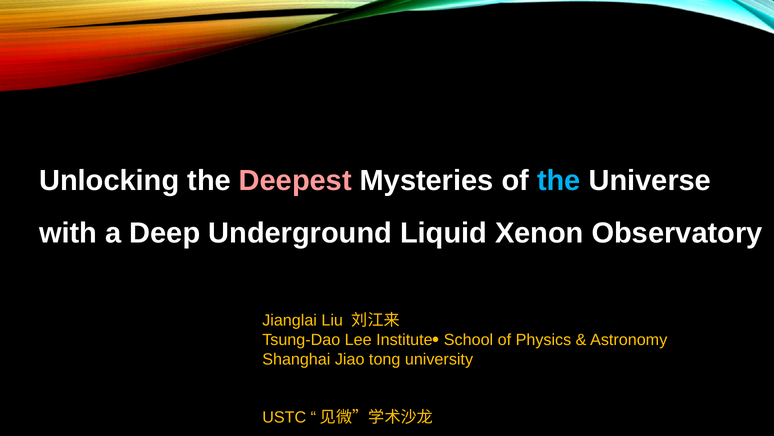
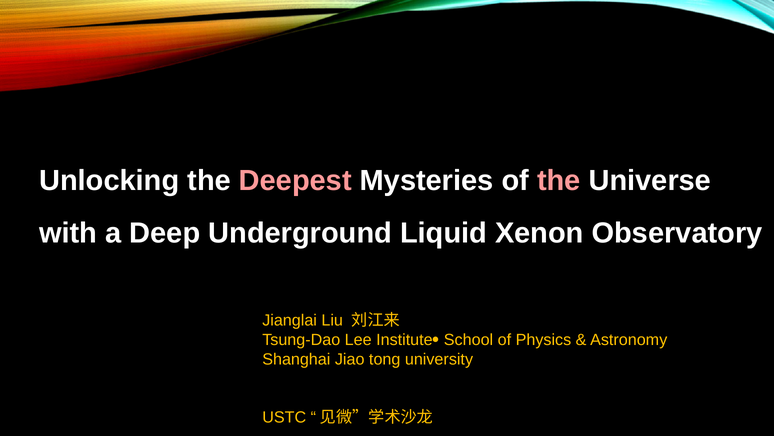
the at (559, 180) colour: light blue -> pink
